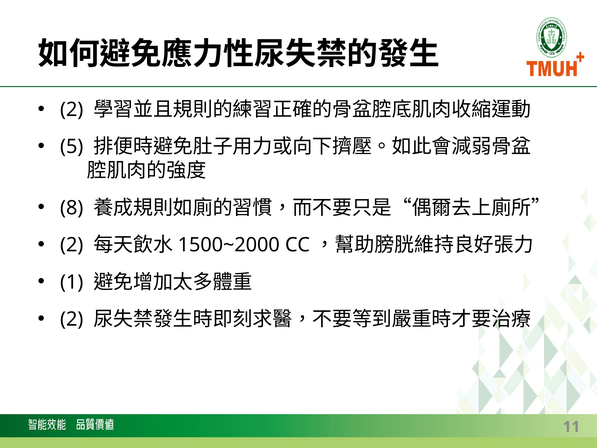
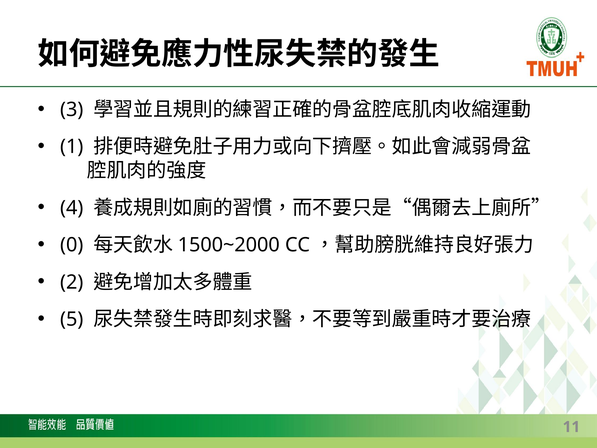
2 at (72, 110): 2 -> 3
5: 5 -> 1
8: 8 -> 4
2 at (72, 245): 2 -> 0
1: 1 -> 2
2 at (72, 319): 2 -> 5
